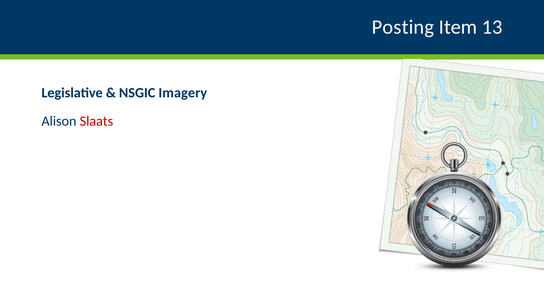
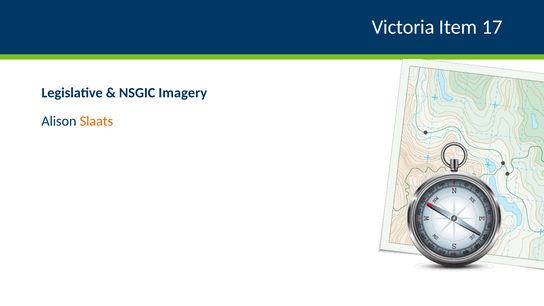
Posting: Posting -> Victoria
13: 13 -> 17
Slaats colour: red -> orange
